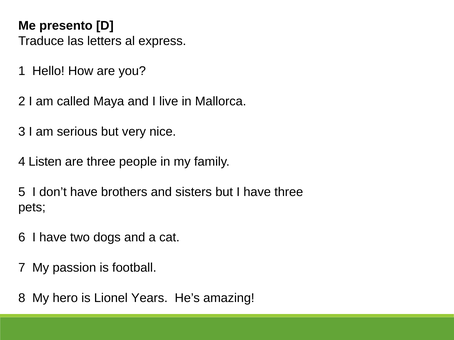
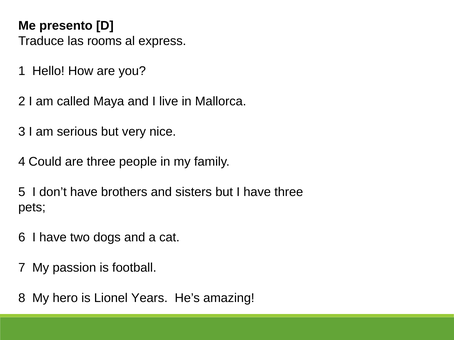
letters: letters -> rooms
Listen: Listen -> Could
